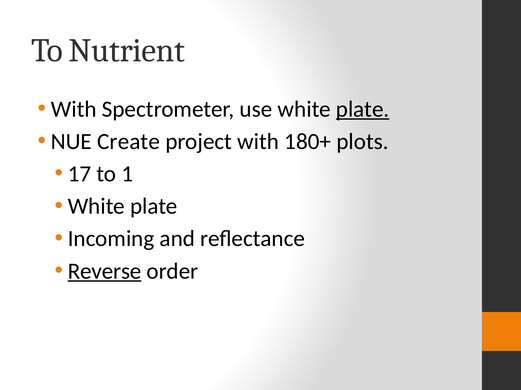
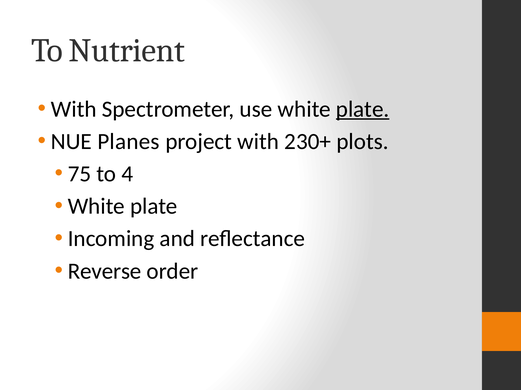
Create: Create -> Planes
180+: 180+ -> 230+
17: 17 -> 75
1: 1 -> 4
Reverse underline: present -> none
